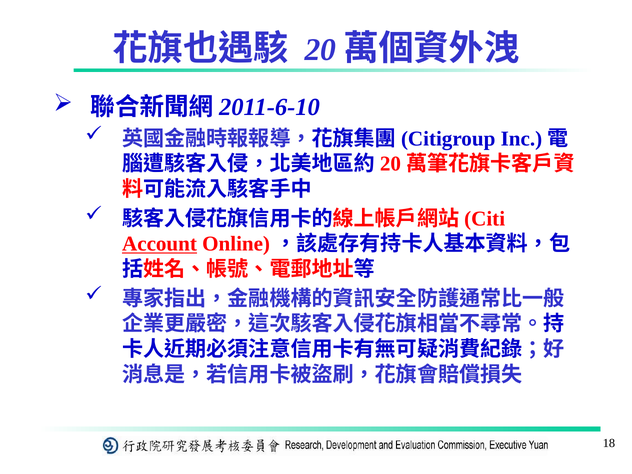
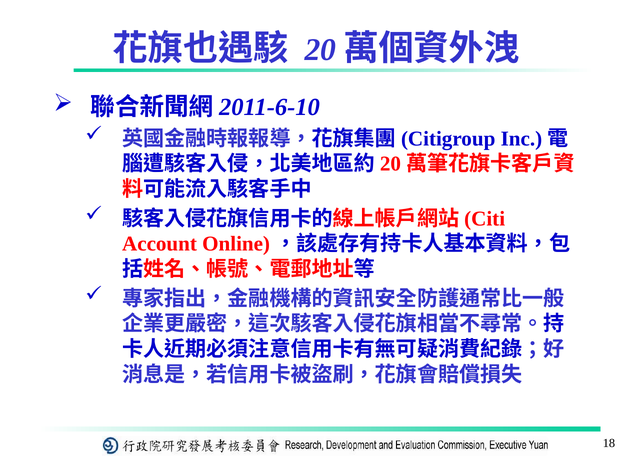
Account underline: present -> none
